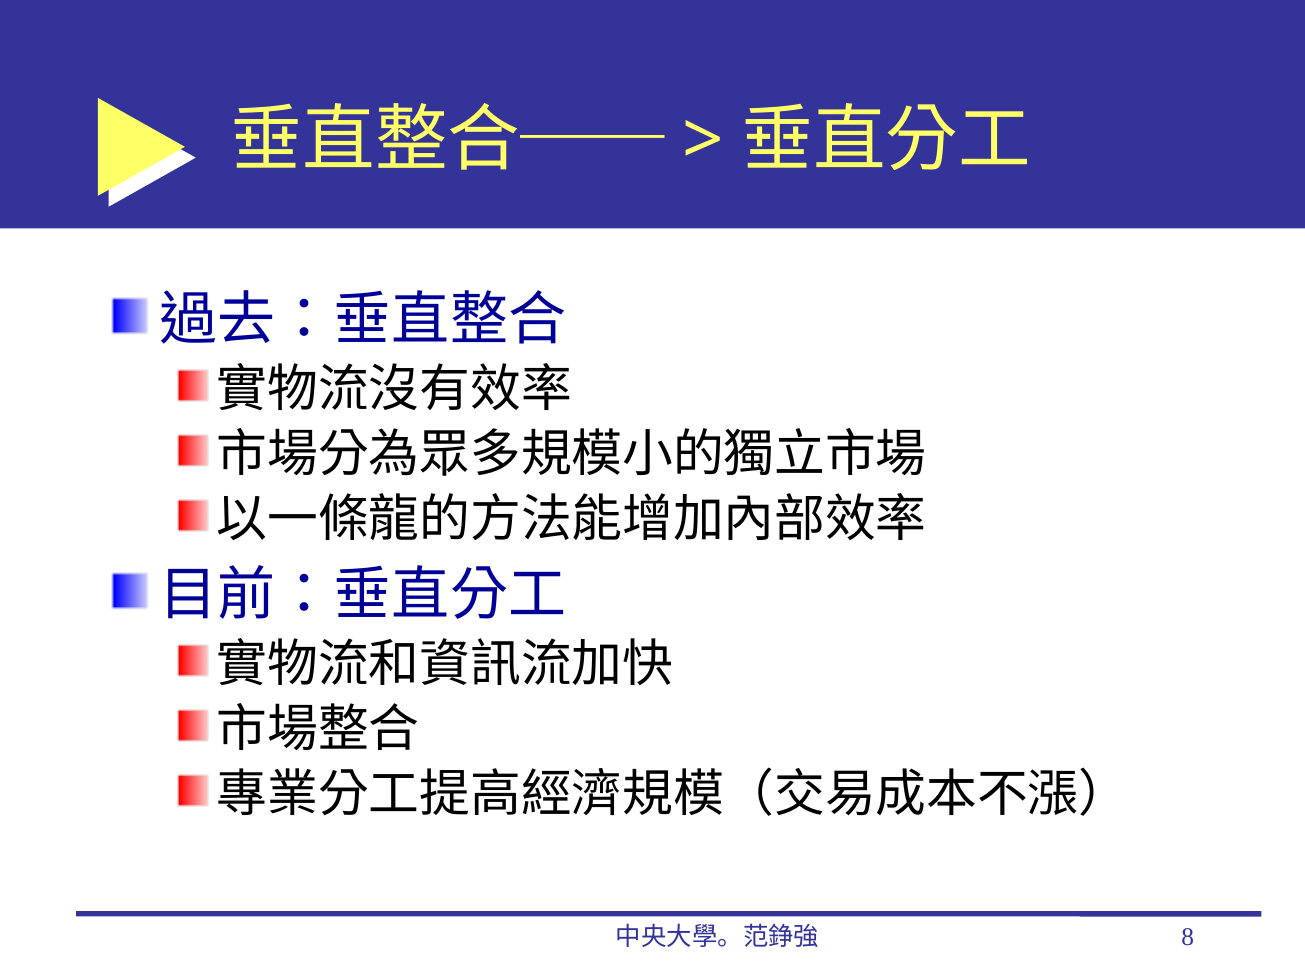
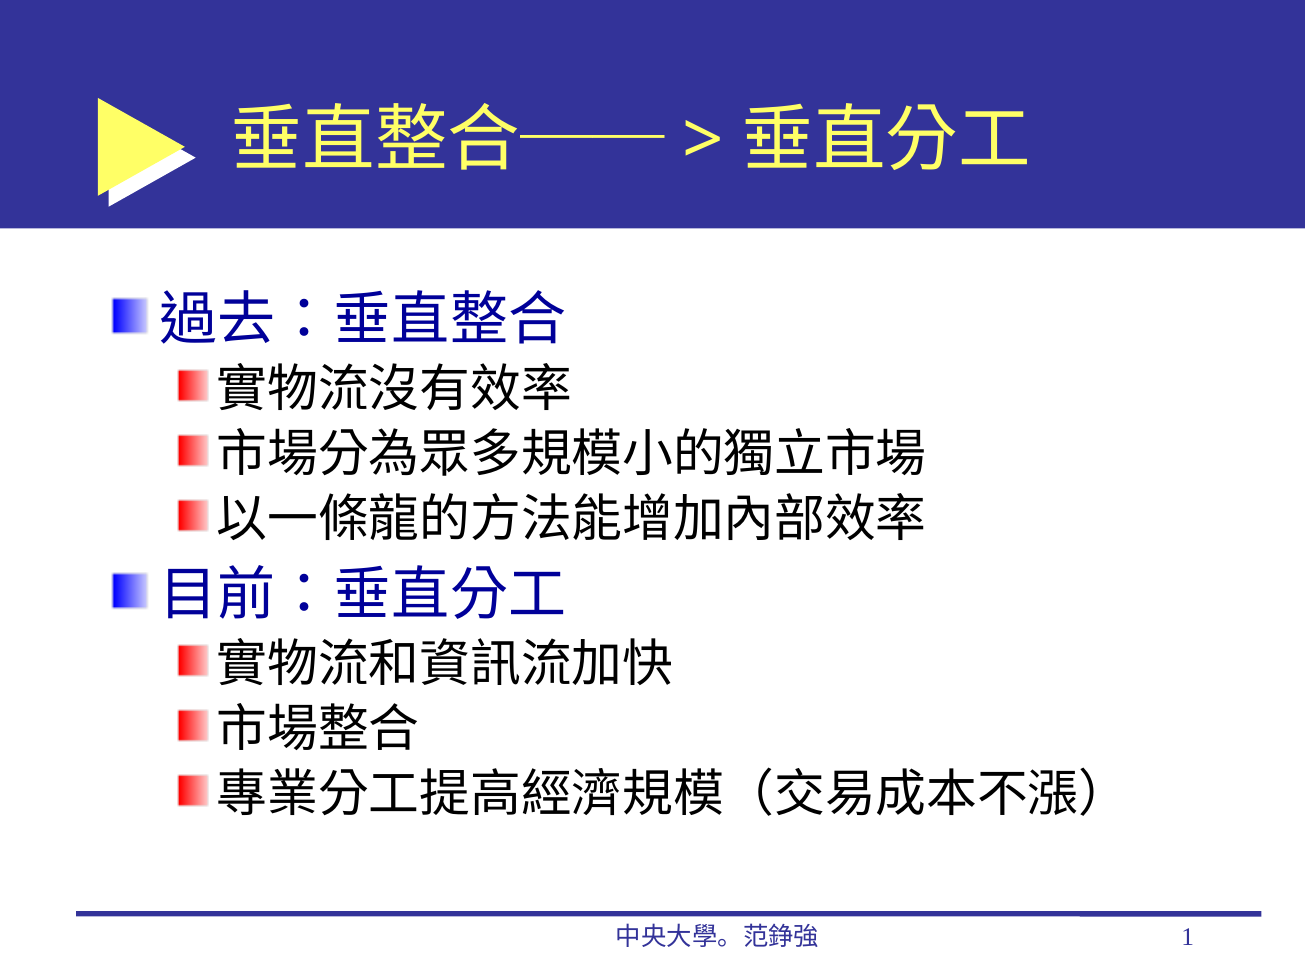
8: 8 -> 1
